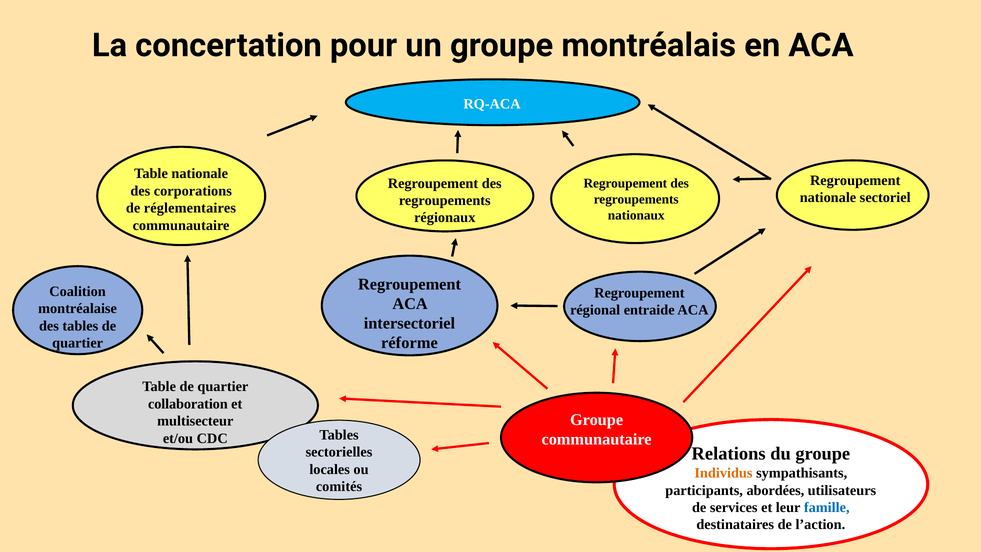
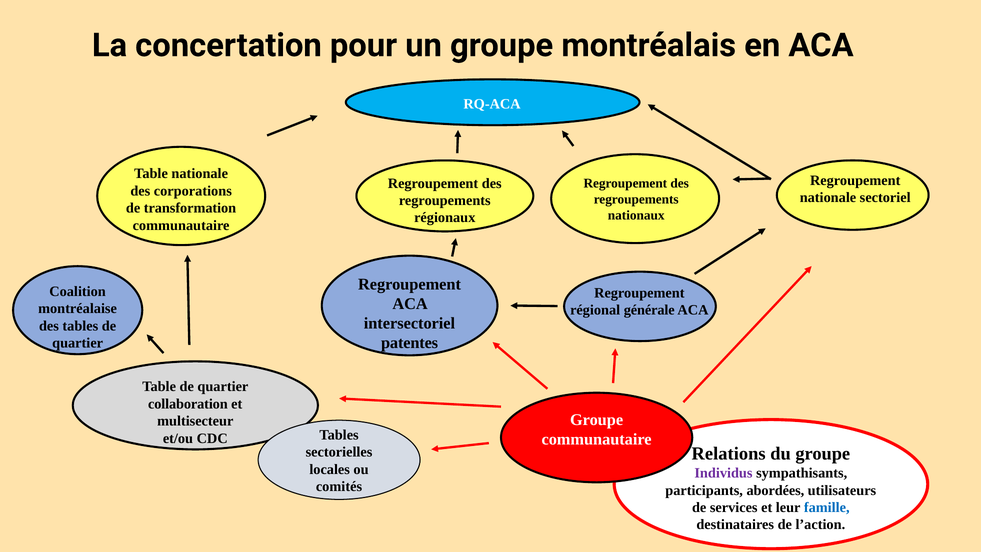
réglementaires: réglementaires -> transformation
entraide: entraide -> générale
réforme: réforme -> patentes
Individus colour: orange -> purple
